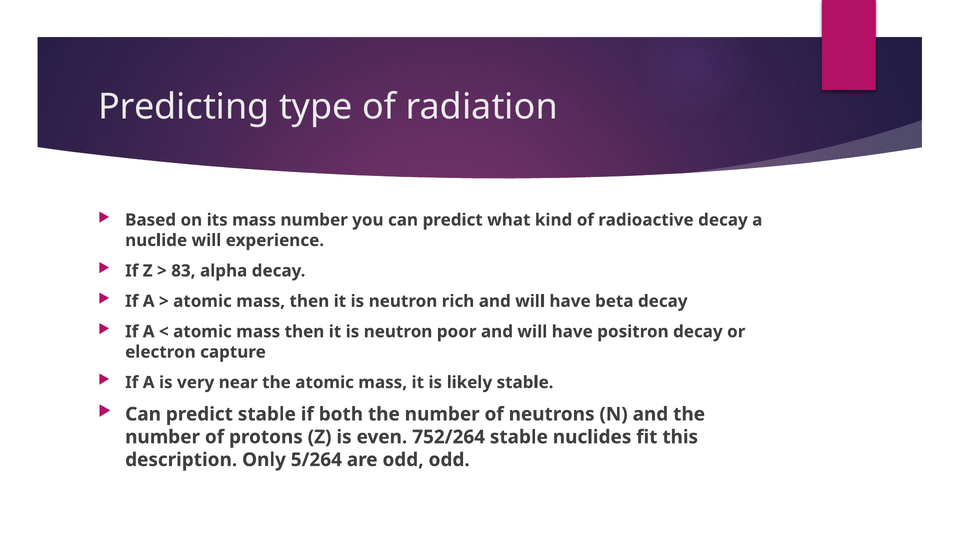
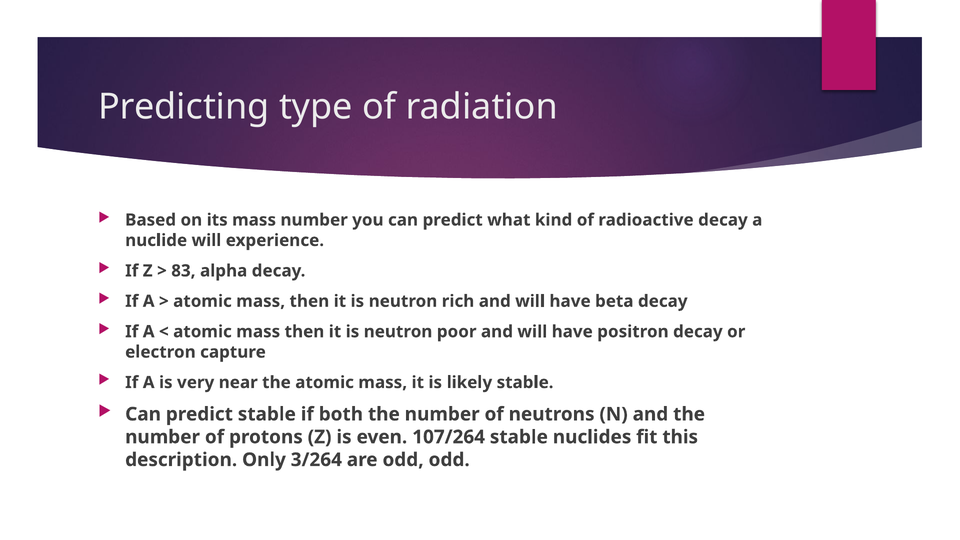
752/264: 752/264 -> 107/264
5/264: 5/264 -> 3/264
